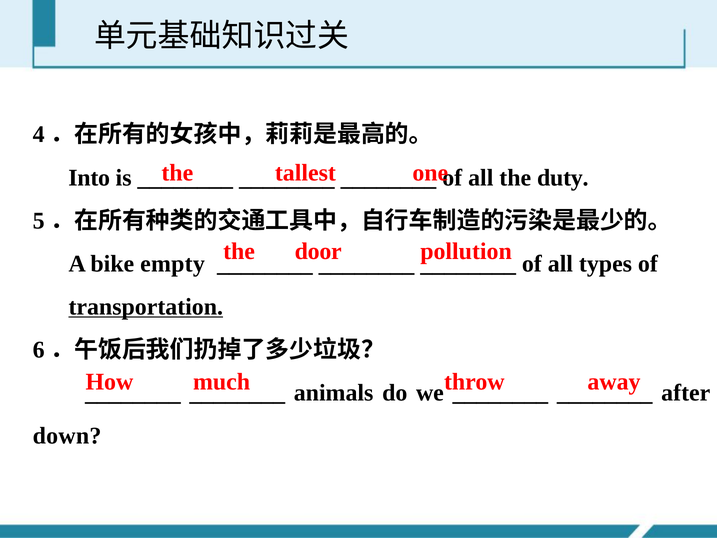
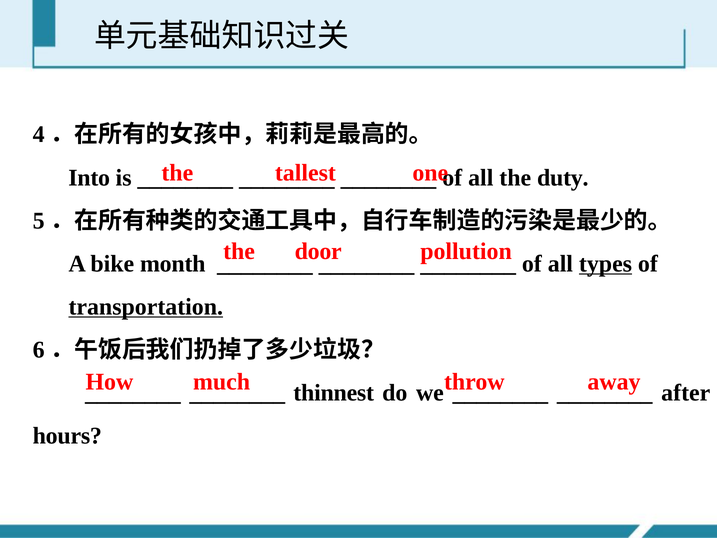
empty: empty -> month
types underline: none -> present
animals: animals -> thinnest
down: down -> hours
